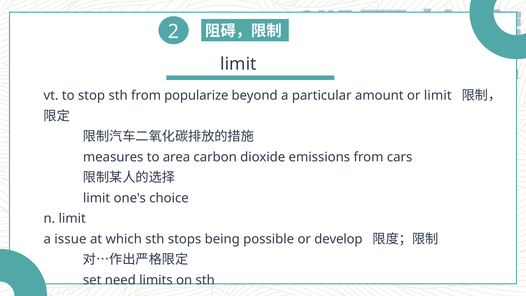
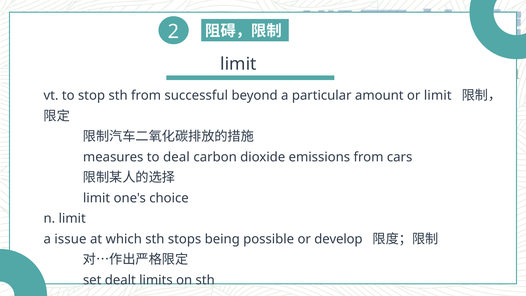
popularize: popularize -> successful
area: area -> deal
need: need -> dealt
